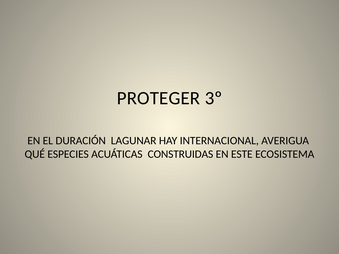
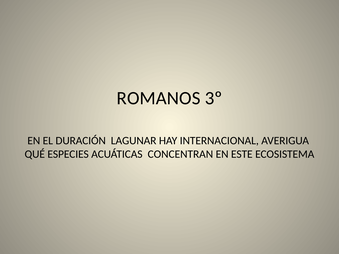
PROTEGER: PROTEGER -> ROMANOS
CONSTRUIDAS: CONSTRUIDAS -> CONCENTRAN
